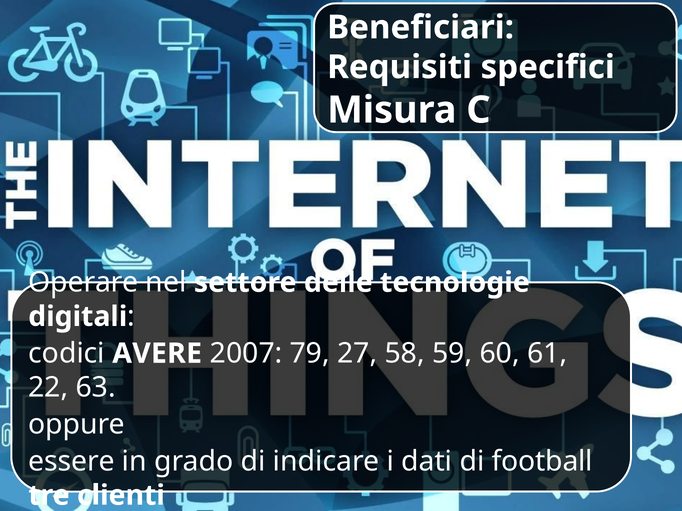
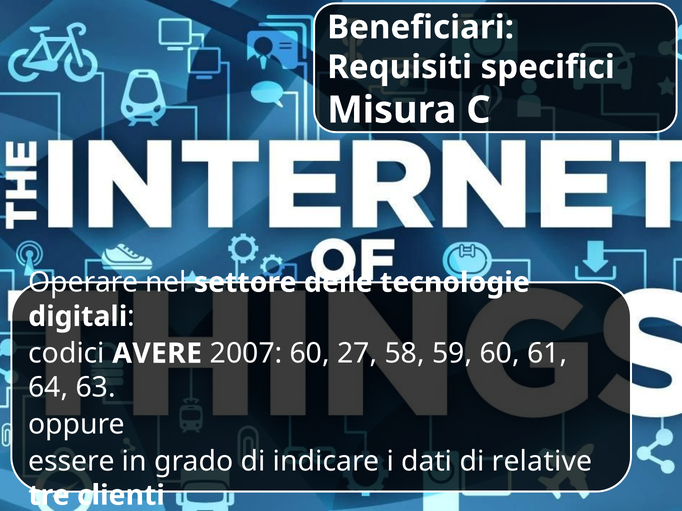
2007 79: 79 -> 60
22: 22 -> 64
football: football -> relative
